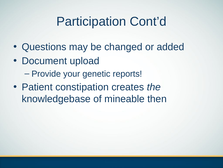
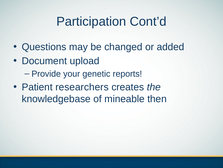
constipation: constipation -> researchers
